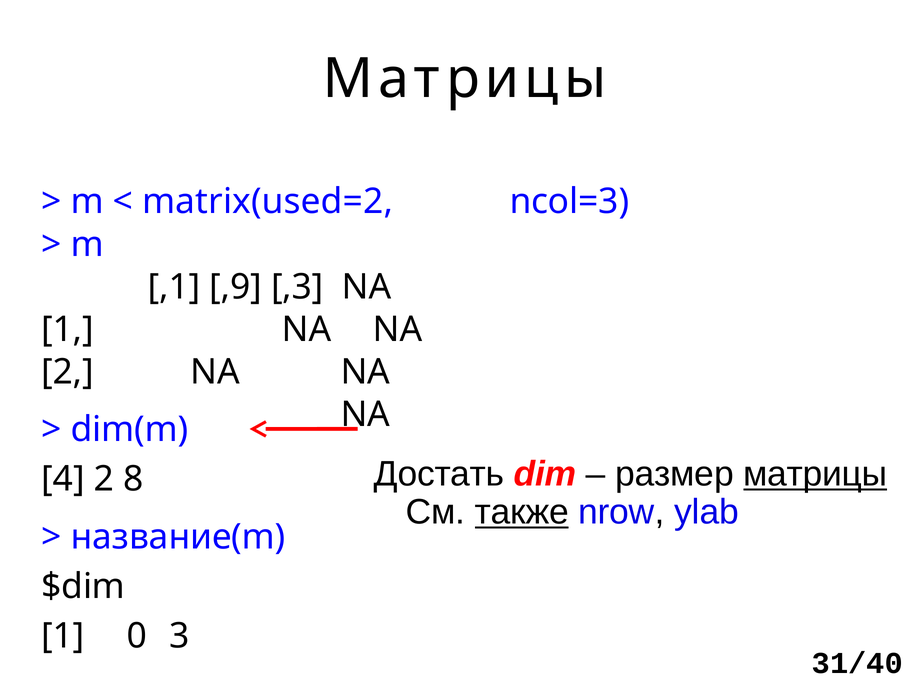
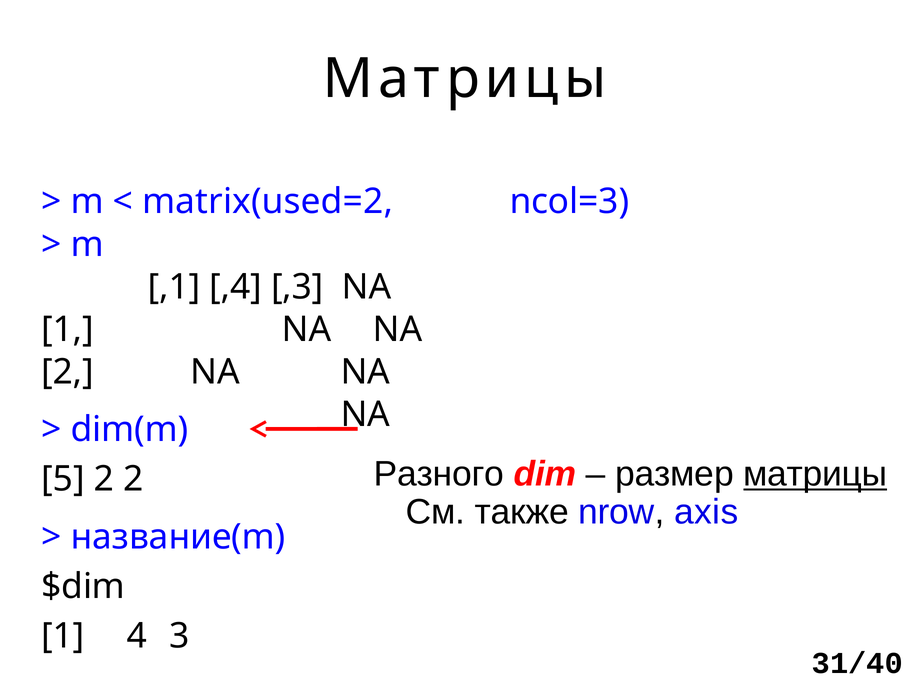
,9: ,9 -> ,4
Достать: Достать -> Разного
4: 4 -> 5
2 8: 8 -> 2
также underline: present -> none
ylab: ylab -> axis
0: 0 -> 4
